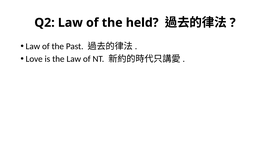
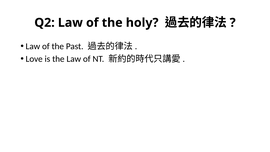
held: held -> holy
